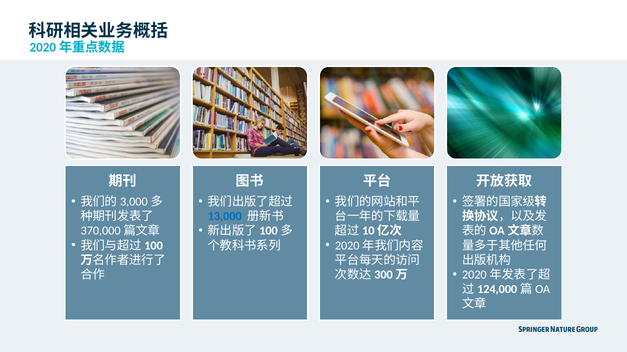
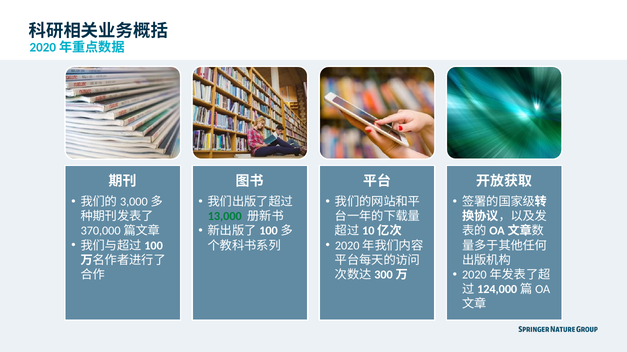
13,000 colour: blue -> green
